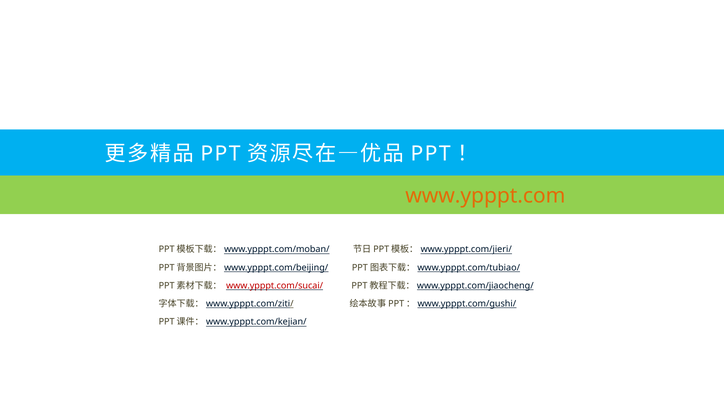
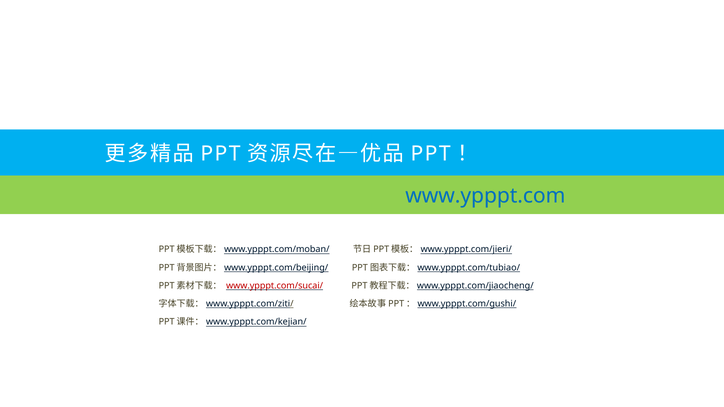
www.ypppt.com colour: orange -> blue
